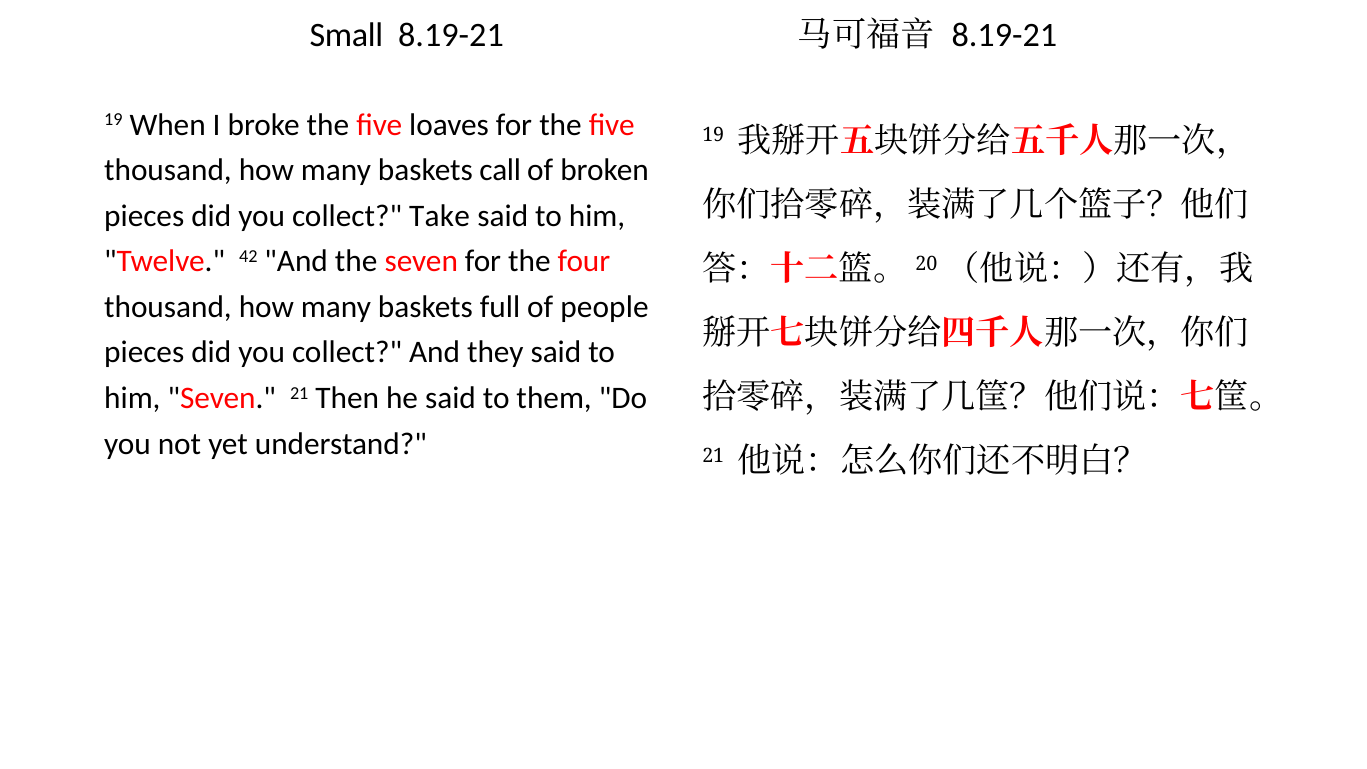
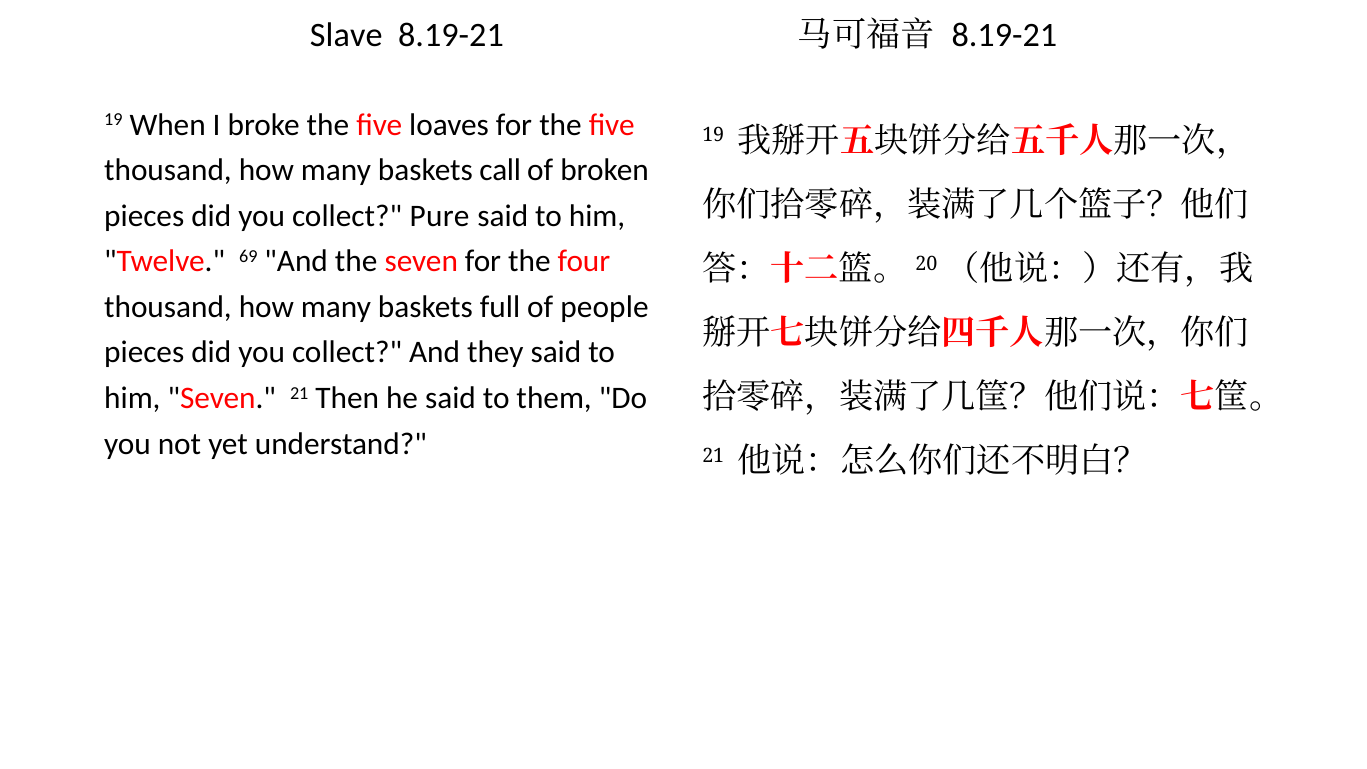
Small: Small -> Slave
Take: Take -> Pure
42: 42 -> 69
